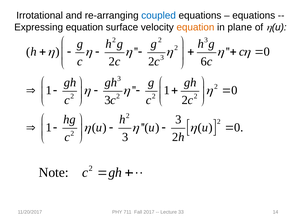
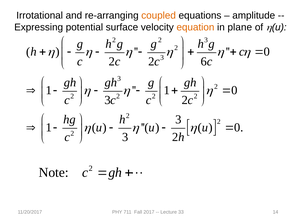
coupled colour: blue -> orange
equations at (254, 15): equations -> amplitude
Expressing equation: equation -> potential
